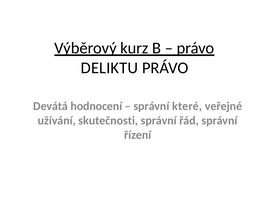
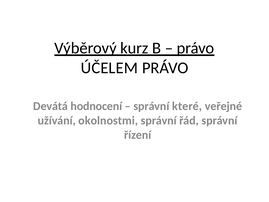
DELIKTU: DELIKTU -> ÚČELEM
skutečnosti: skutečnosti -> okolnostmi
